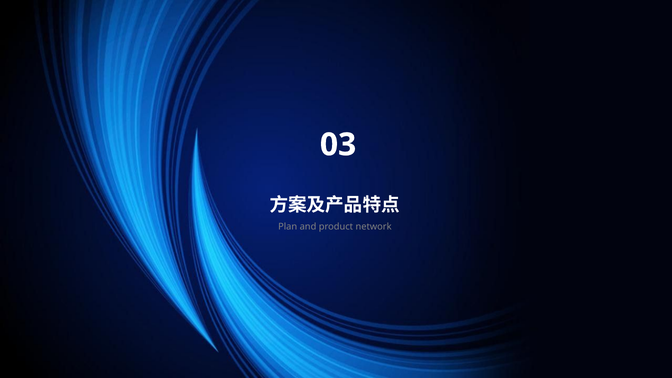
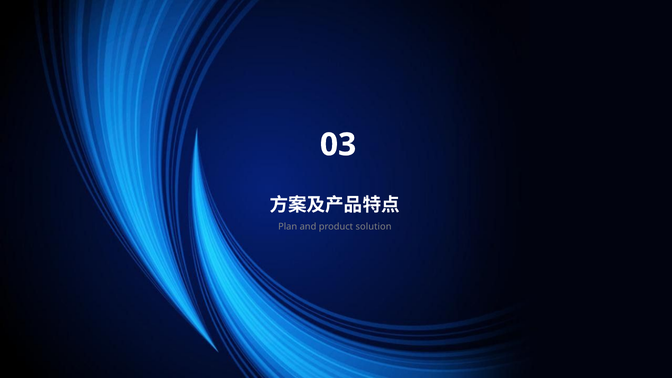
network: network -> solution
